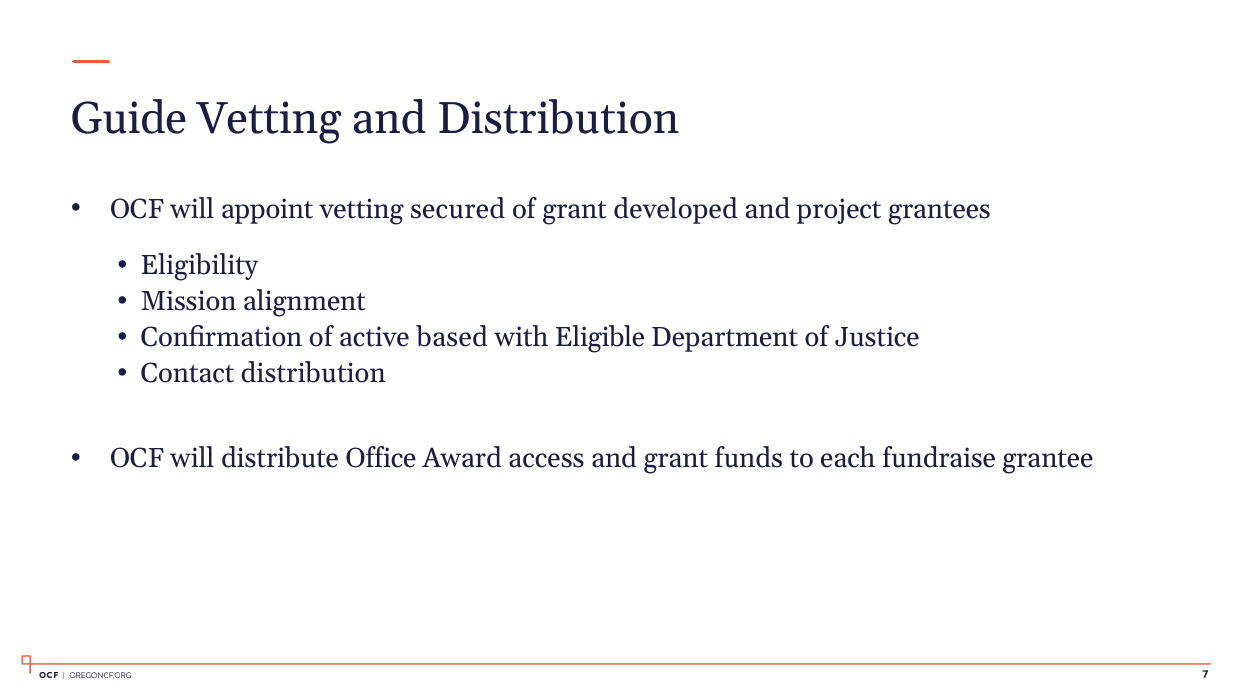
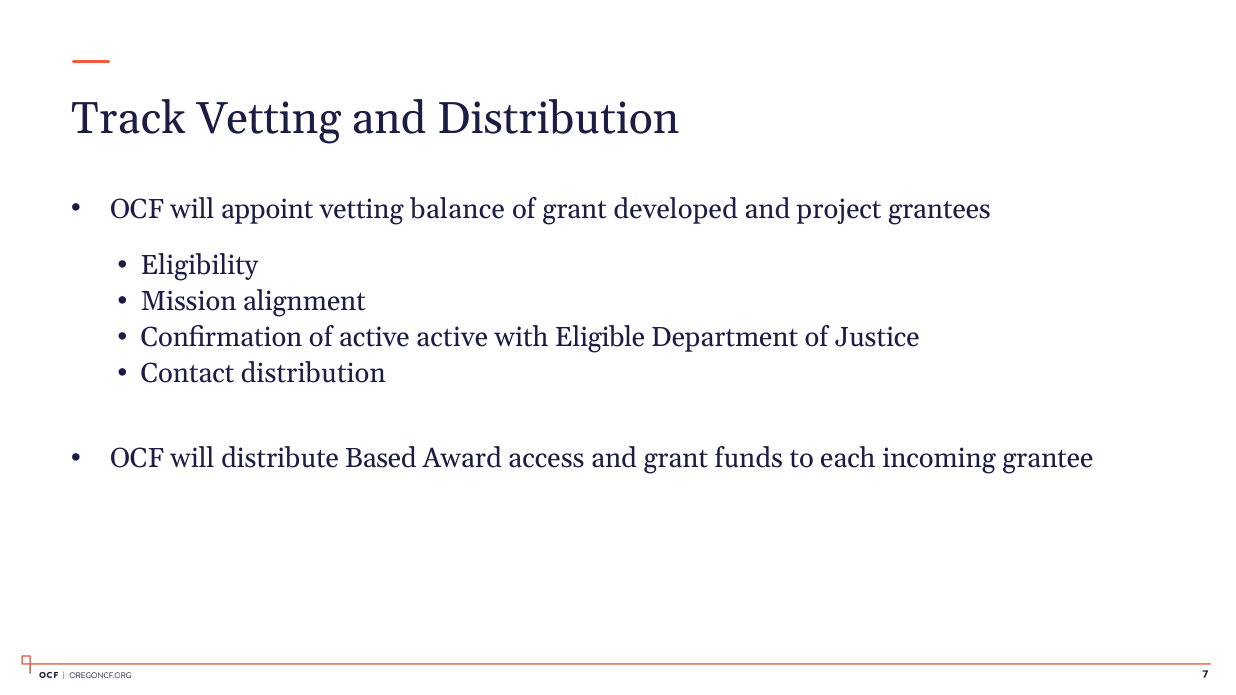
Guide: Guide -> Track
secured: secured -> balance
active based: based -> active
Office: Office -> Based
fundraise: fundraise -> incoming
